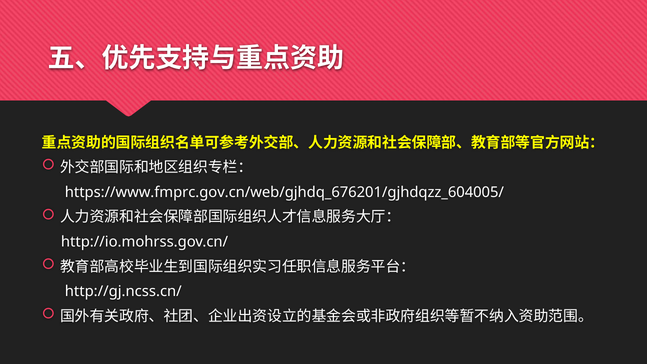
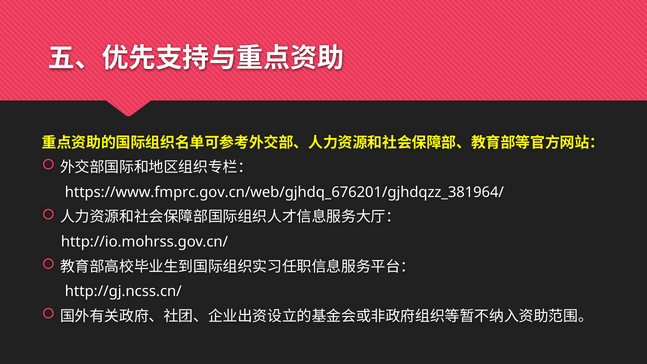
https://www.fmprc.gov.cn/web/gjhdq_676201/gjhdqzz_604005/: https://www.fmprc.gov.cn/web/gjhdq_676201/gjhdqzz_604005/ -> https://www.fmprc.gov.cn/web/gjhdq_676201/gjhdqzz_381964/
